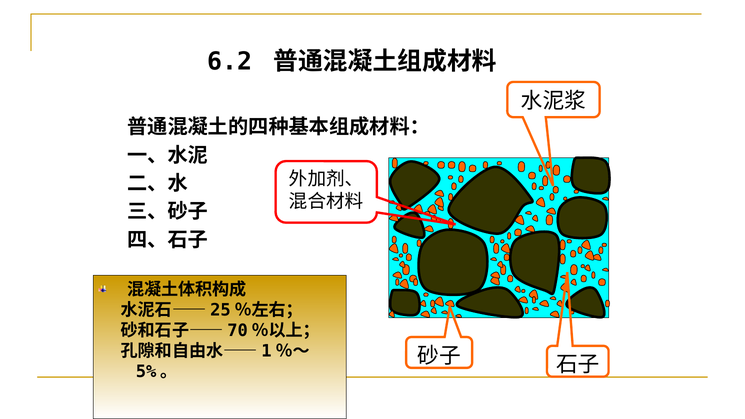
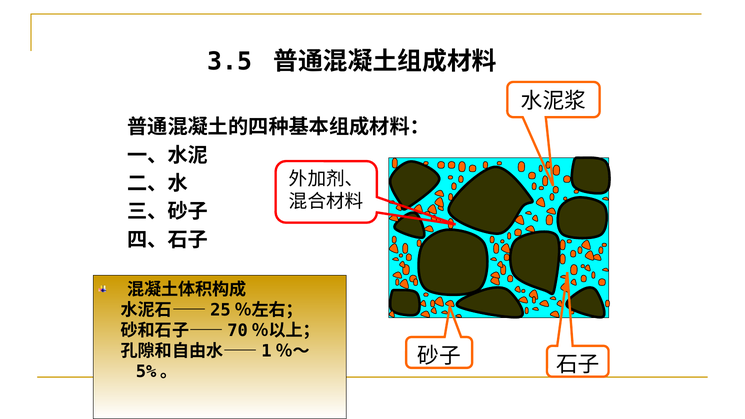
6.2: 6.2 -> 3.5
